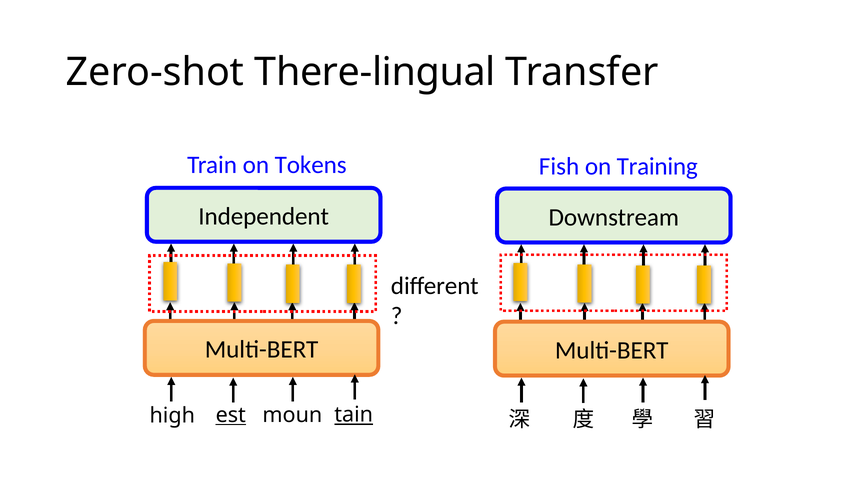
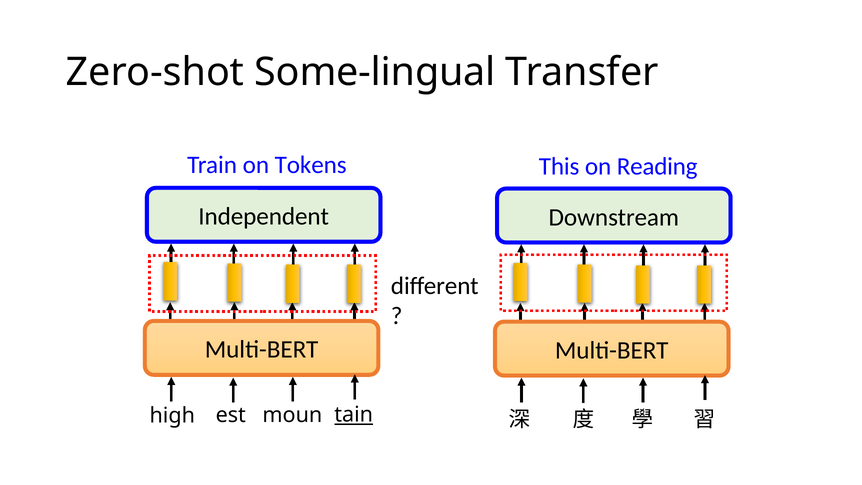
There-lingual: There-lingual -> Some-lingual
Fish: Fish -> This
Training: Training -> Reading
est underline: present -> none
